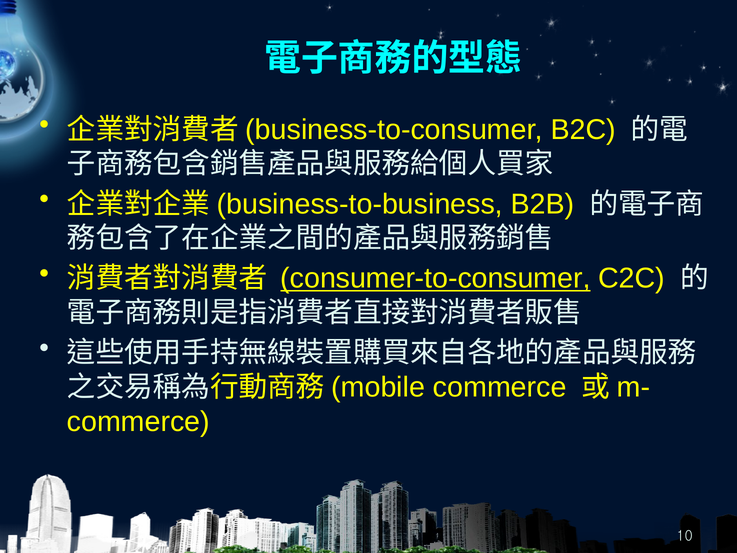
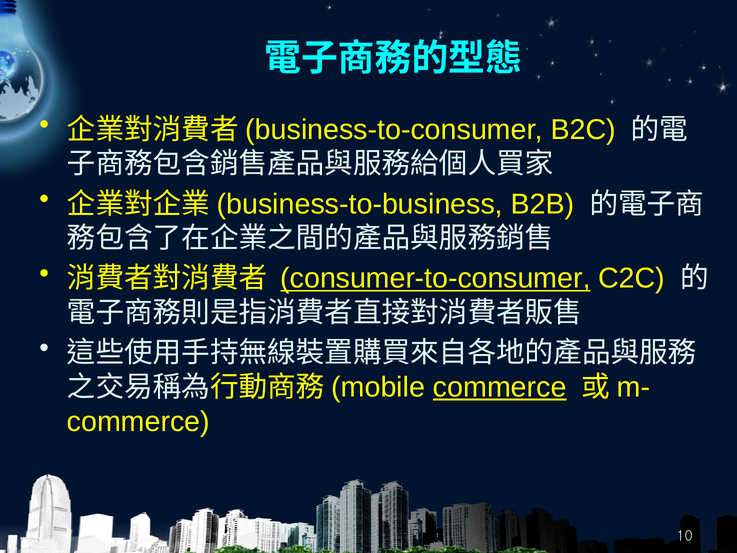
commerce at (500, 387) underline: none -> present
